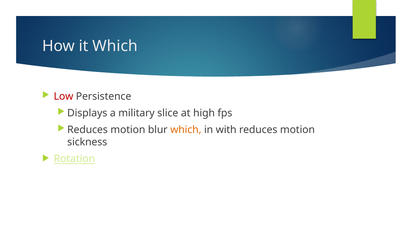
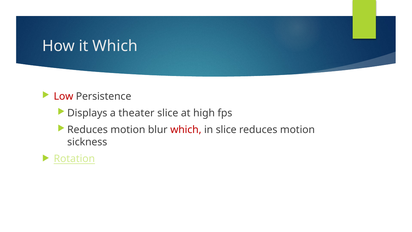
military: military -> theater
which at (186, 130) colour: orange -> red
in with: with -> slice
